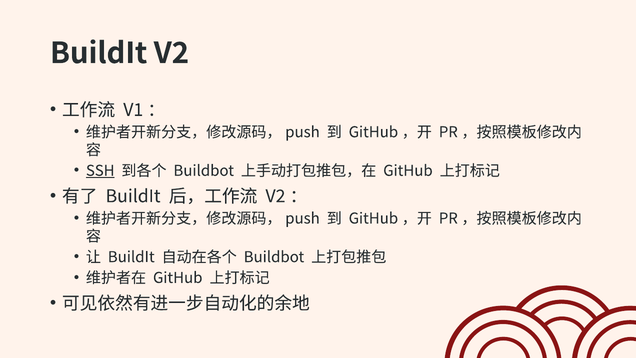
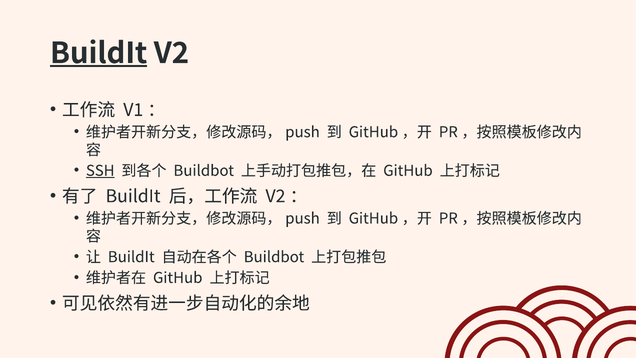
BuildIt at (99, 53) underline: none -> present
